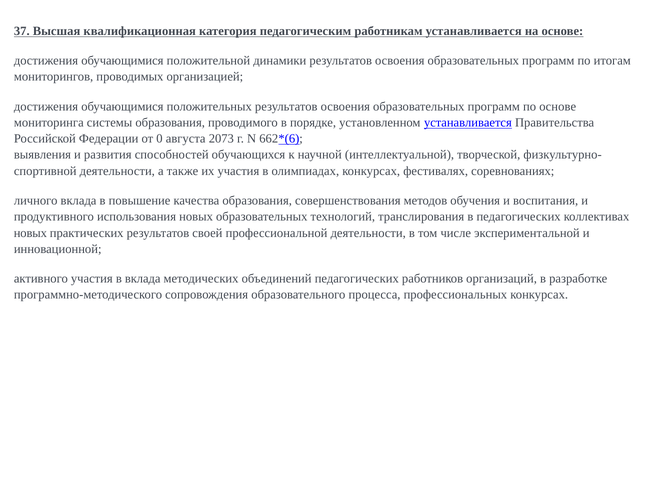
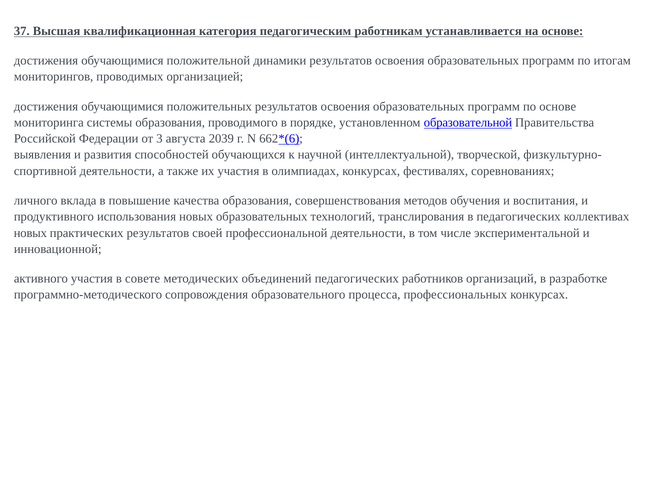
установленном устанавливается: устанавливается -> образовательной
0: 0 -> 3
2073: 2073 -> 2039
в вклада: вклада -> совете
